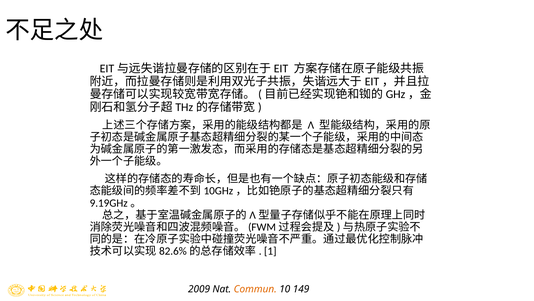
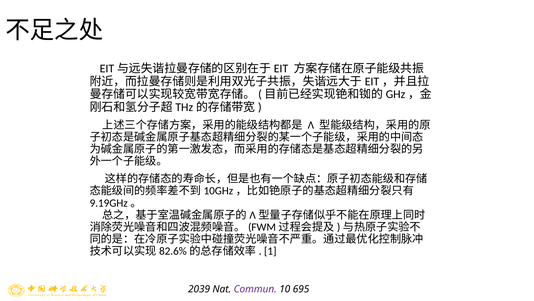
2009: 2009 -> 2039
Commun colour: orange -> purple
149: 149 -> 695
